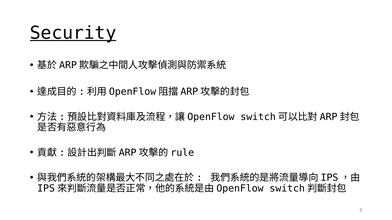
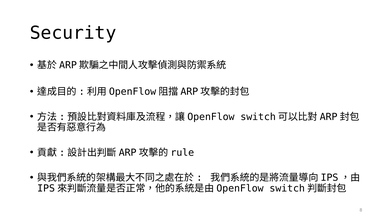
Security underline: present -> none
